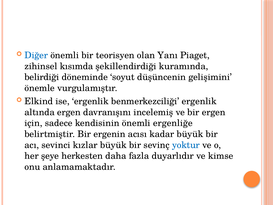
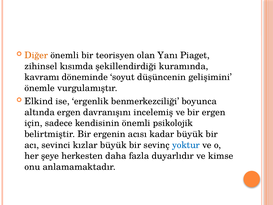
Diğer colour: blue -> orange
belirdiği: belirdiği -> kavramı
benmerkezciliği ergenlik: ergenlik -> boyunca
ergenliğe: ergenliğe -> psikolojik
